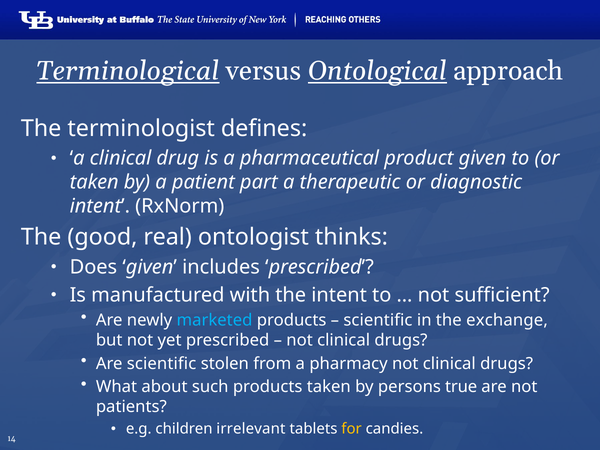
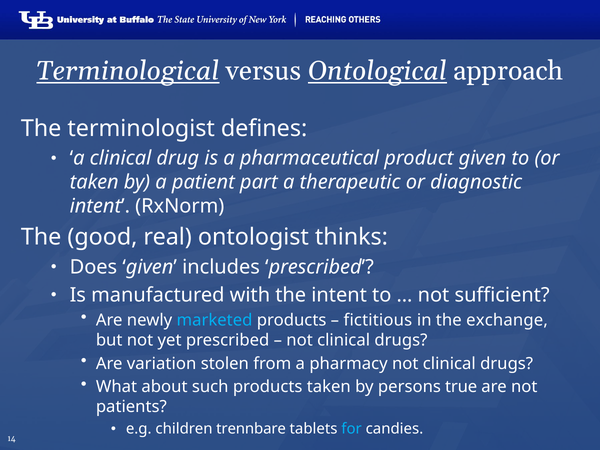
scientific at (378, 320): scientific -> fictitious
Are scientific: scientific -> variation
irrelevant: irrelevant -> trennbare
for colour: yellow -> light blue
